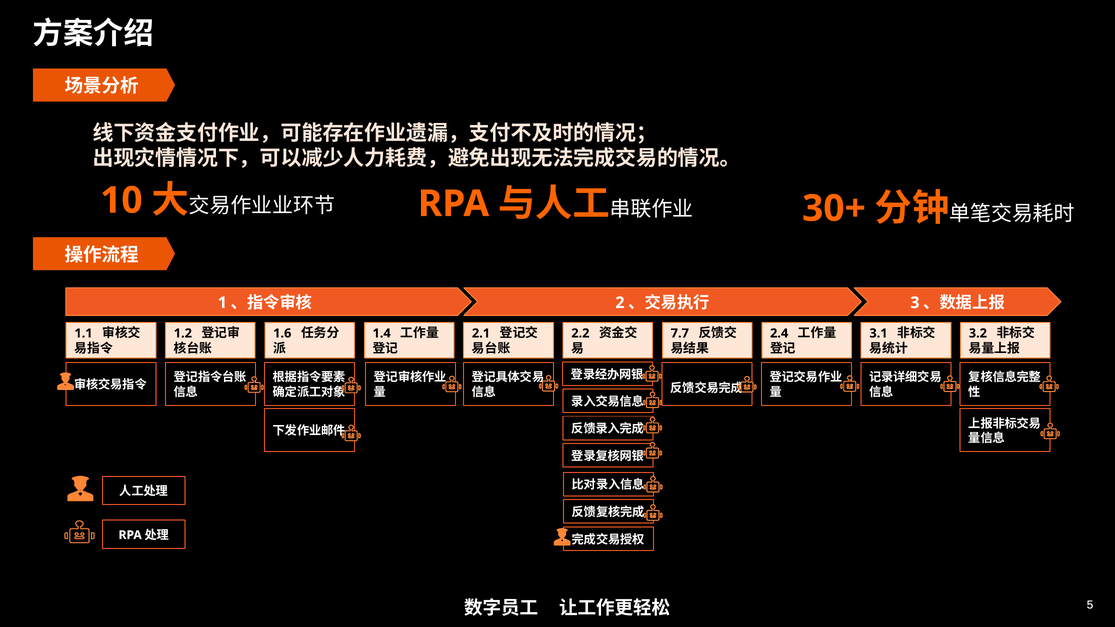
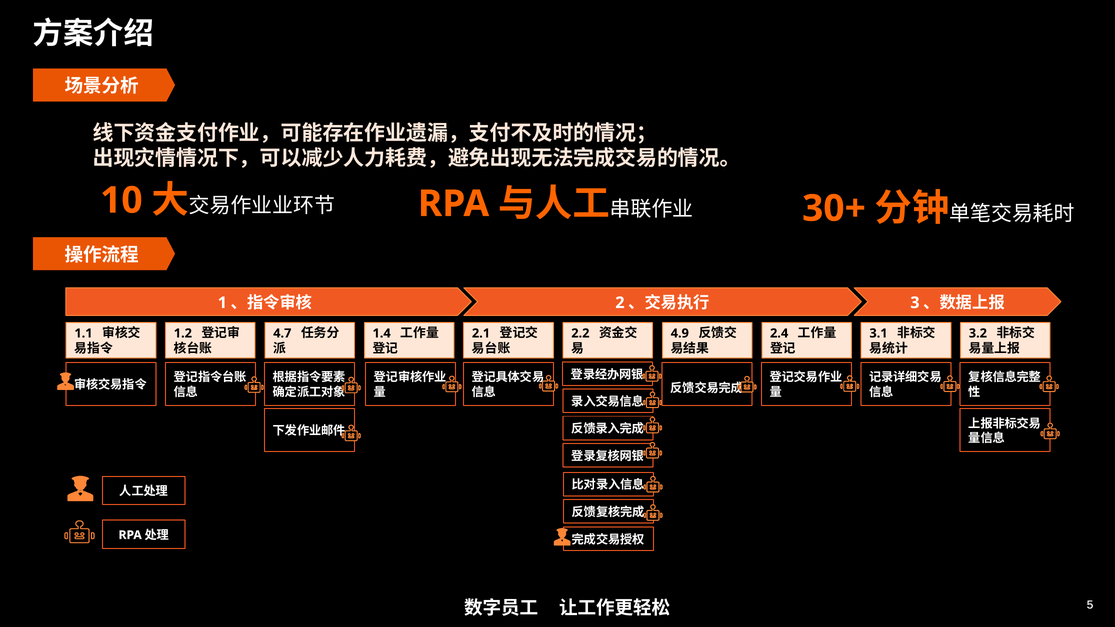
1.6: 1.6 -> 4.7
7.7: 7.7 -> 4.9
